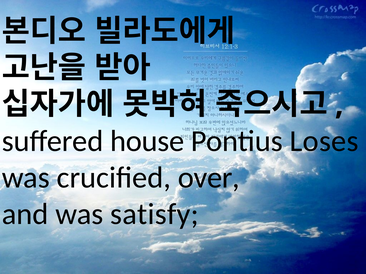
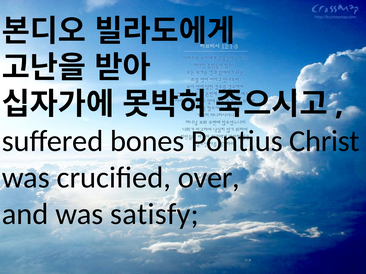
house: house -> bones
Loses: Loses -> Christ
